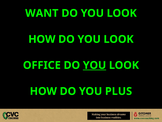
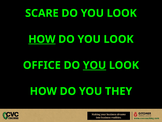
WANT: WANT -> SCARE
HOW at (42, 39) underline: none -> present
PLUS: PLUS -> THEY
